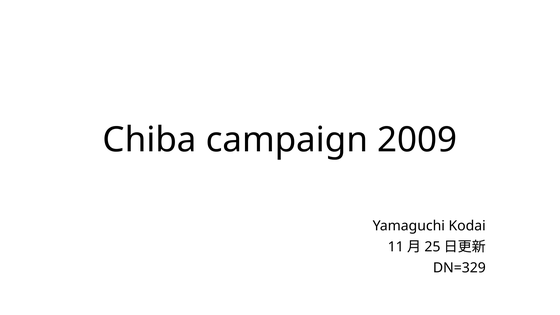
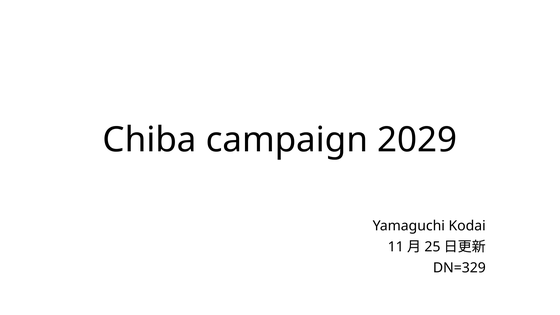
2009: 2009 -> 2029
